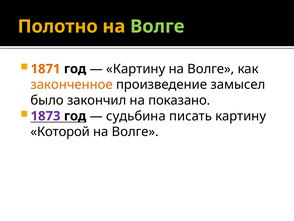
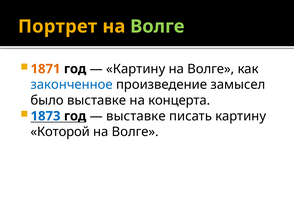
Полотно: Полотно -> Портрет
законченное colour: orange -> blue
было закончил: закончил -> выставке
показано: показано -> концерта
1873 colour: purple -> blue
судьбина at (136, 116): судьбина -> выставке
